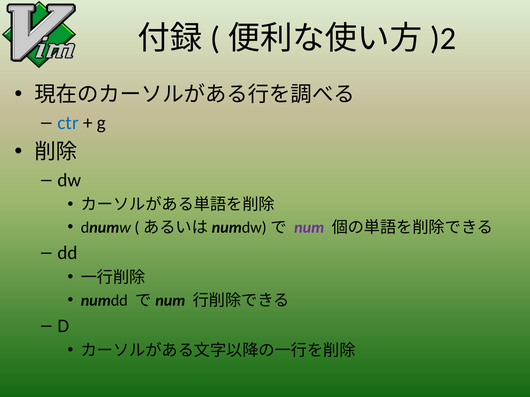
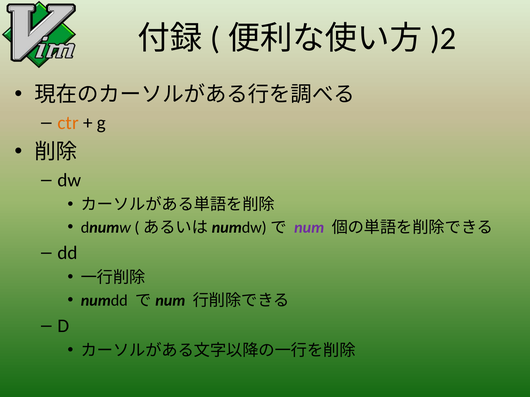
ctr colour: blue -> orange
